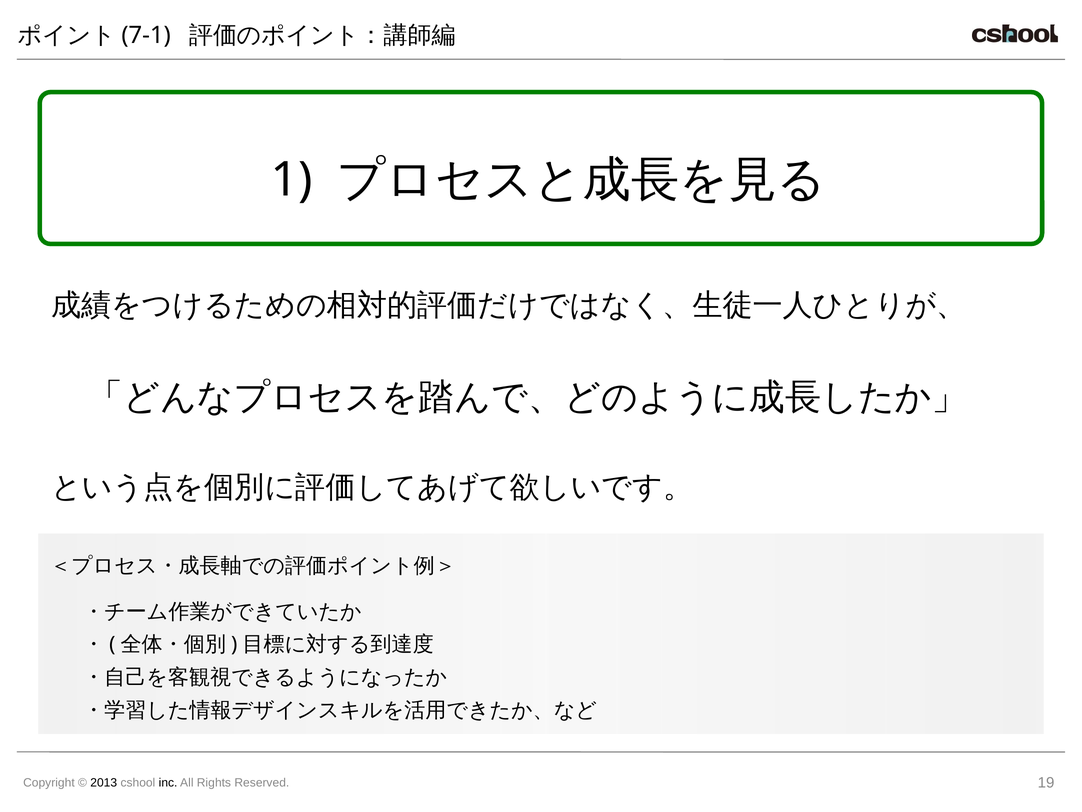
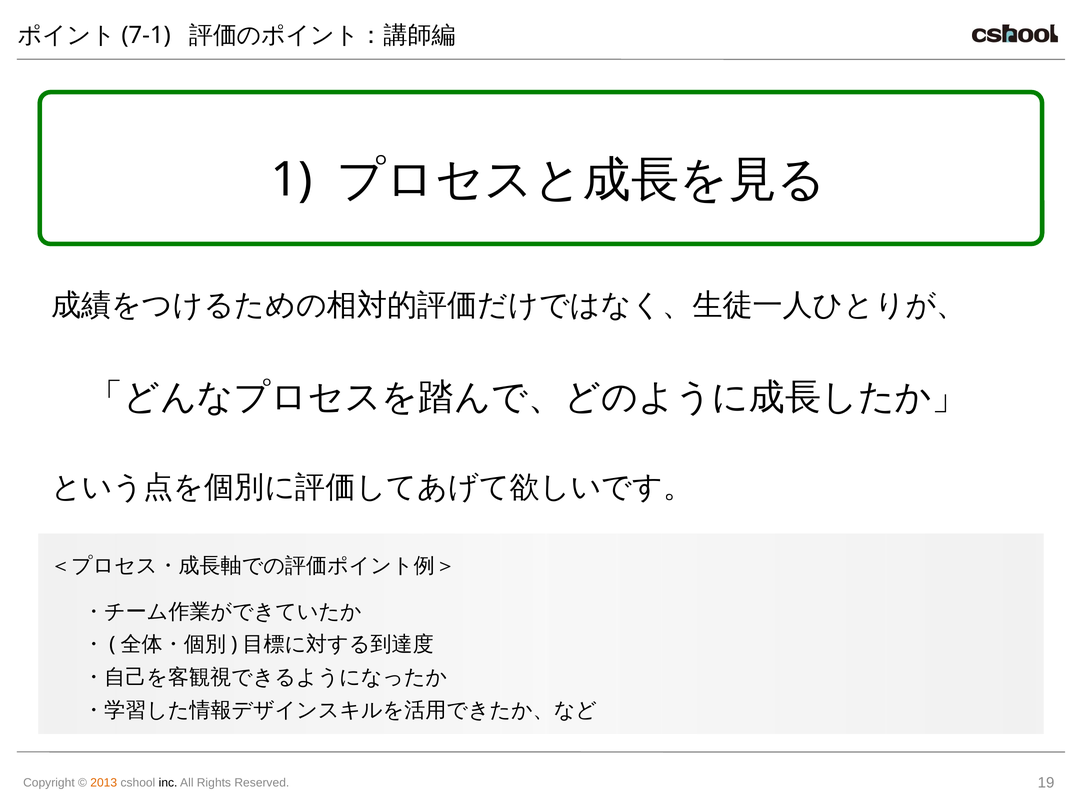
2013 colour: black -> orange
